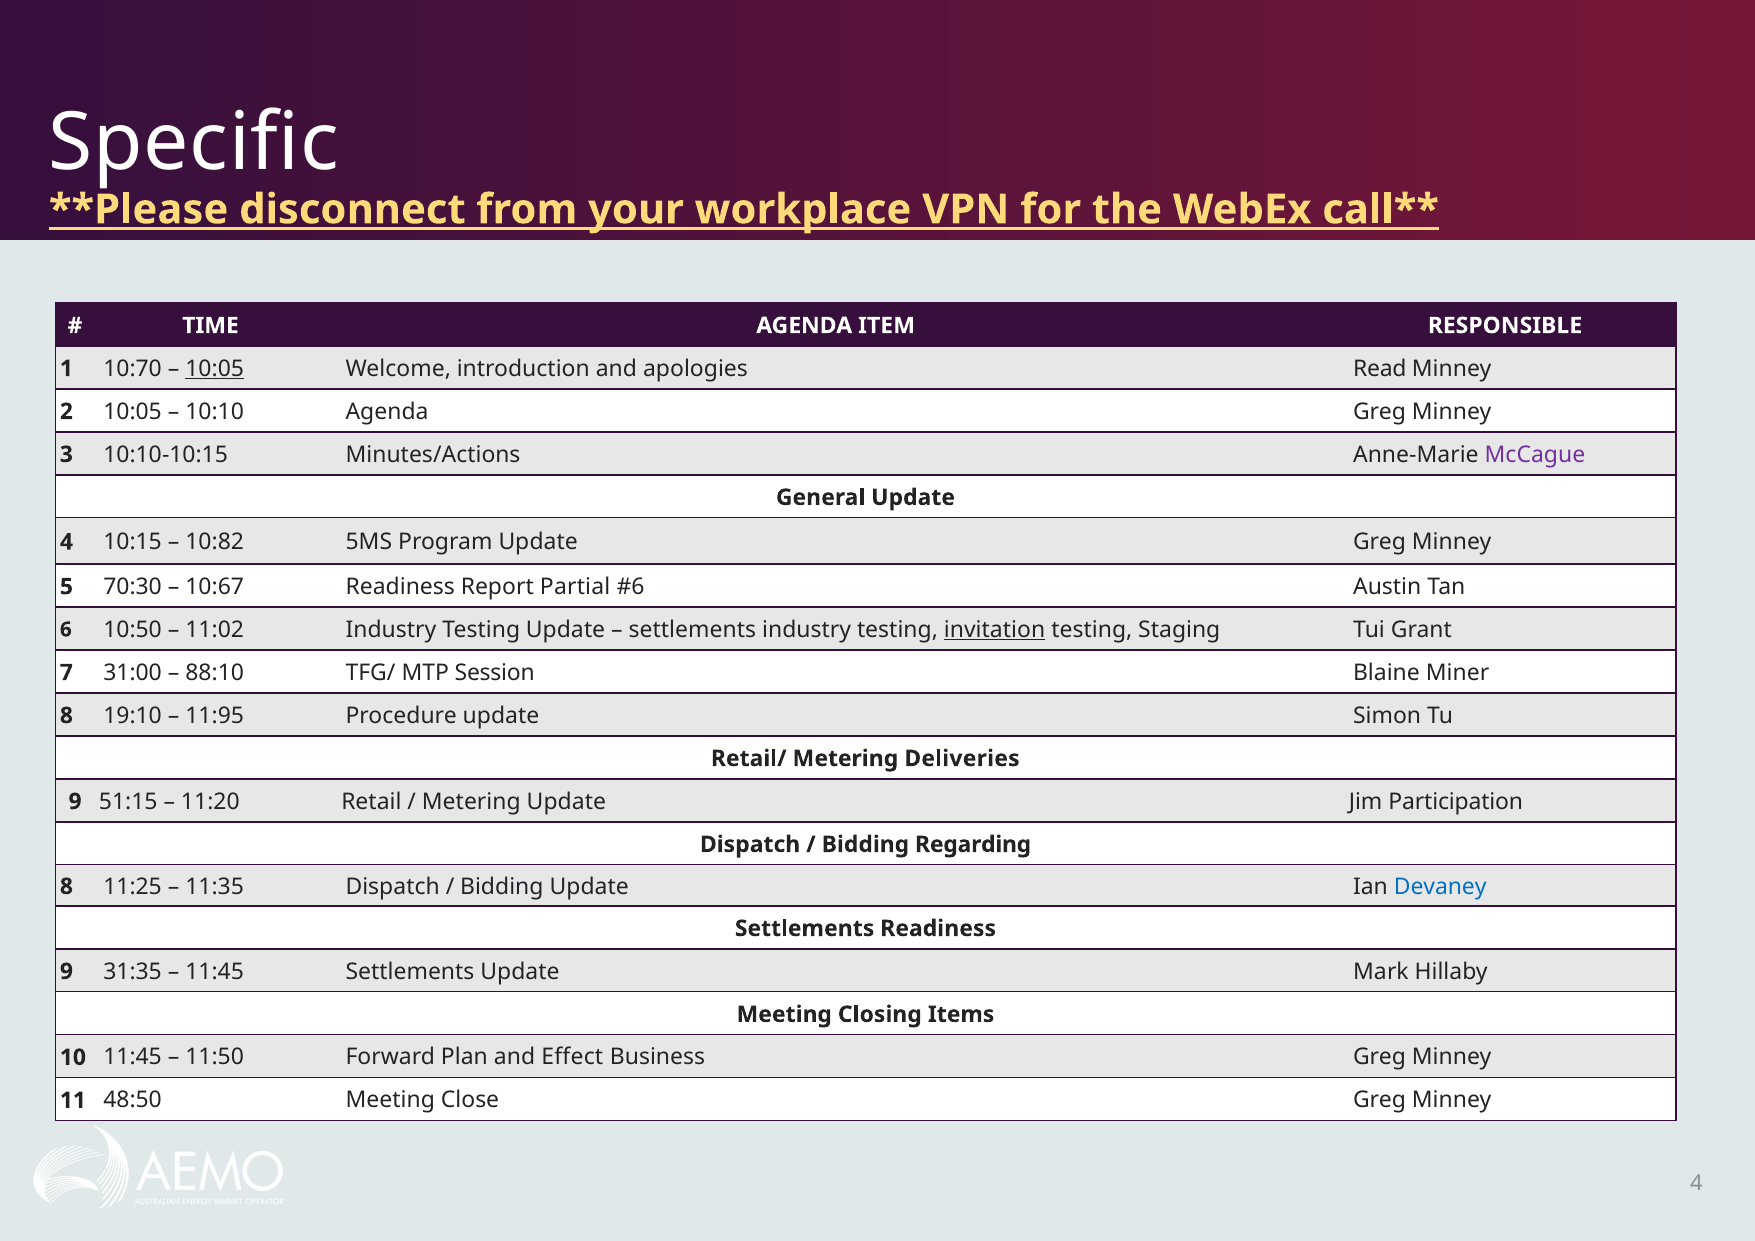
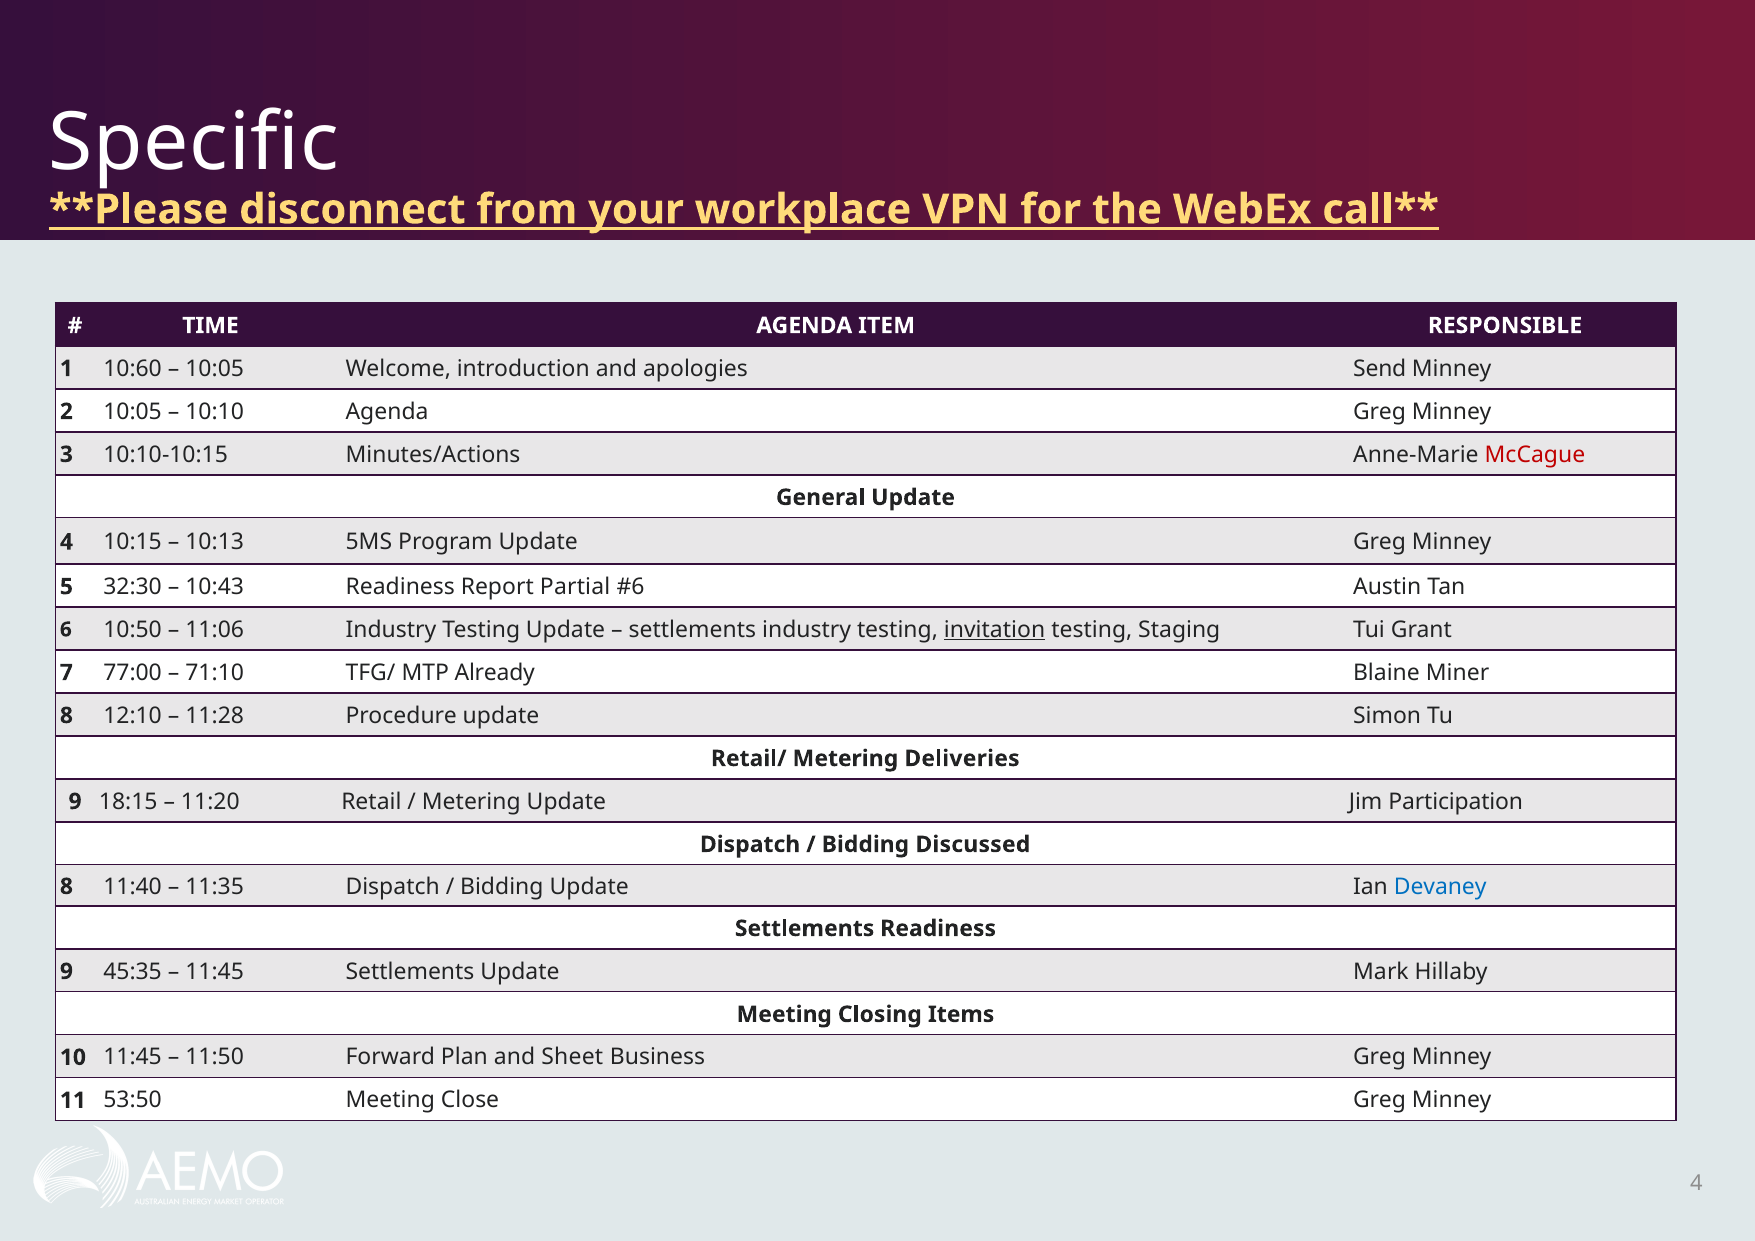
10:70: 10:70 -> 10:60
10:05 at (215, 369) underline: present -> none
Read: Read -> Send
McCague colour: purple -> red
10:82: 10:82 -> 10:13
70:30: 70:30 -> 32:30
10:67: 10:67 -> 10:43
11:02: 11:02 -> 11:06
31:00: 31:00 -> 77:00
88:10: 88:10 -> 71:10
Session: Session -> Already
19:10: 19:10 -> 12:10
11:95: 11:95 -> 11:28
51:15: 51:15 -> 18:15
Regarding: Regarding -> Discussed
11:25: 11:25 -> 11:40
31:35: 31:35 -> 45:35
Effect: Effect -> Sheet
48:50: 48:50 -> 53:50
